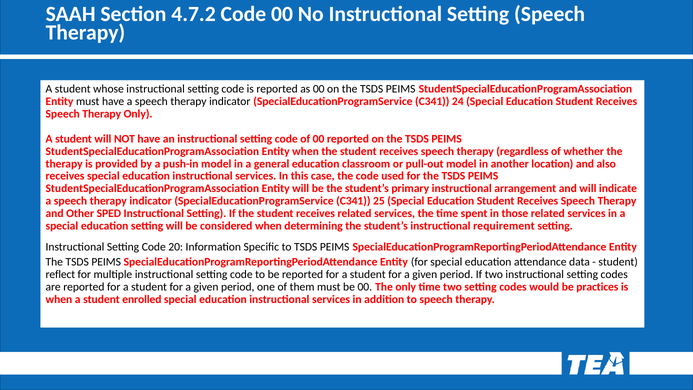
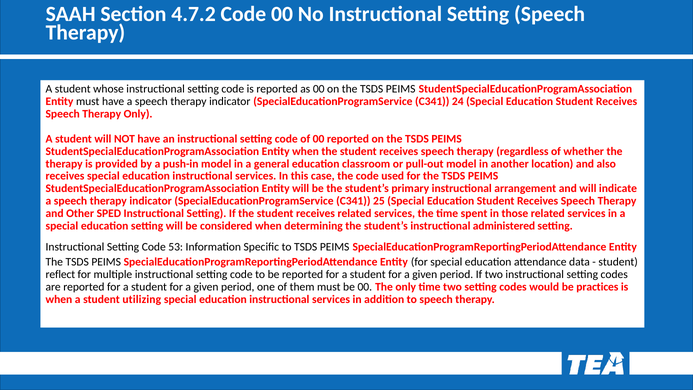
requirement: requirement -> administered
20: 20 -> 53
enrolled: enrolled -> utilizing
